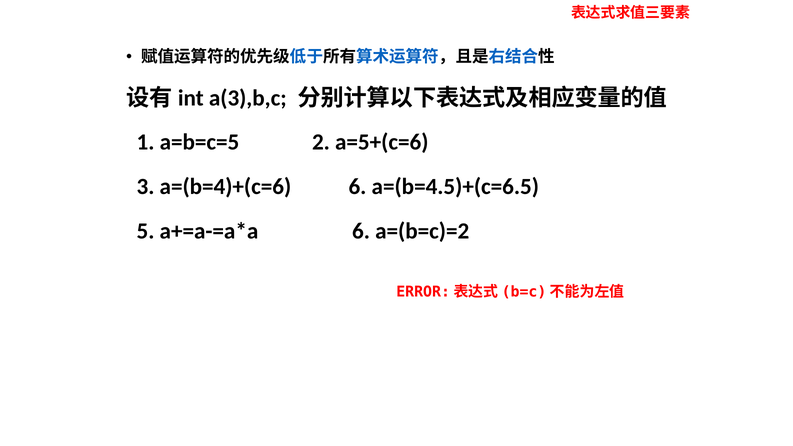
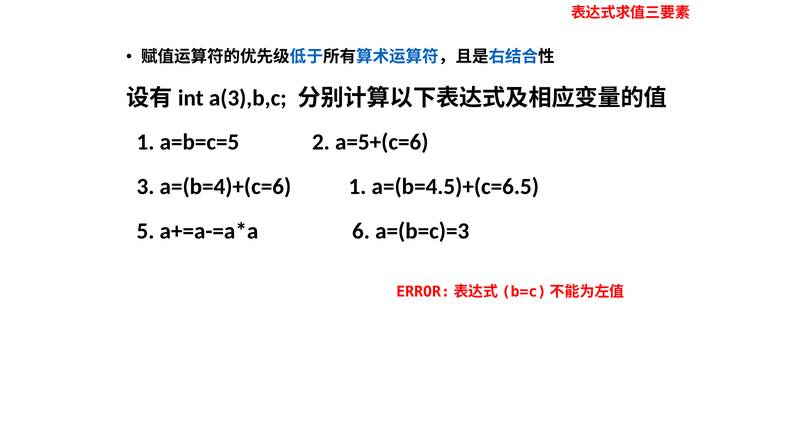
a=(b=4)+(c=6 6: 6 -> 1
a=(b=c)=2: a=(b=c)=2 -> a=(b=c)=3
